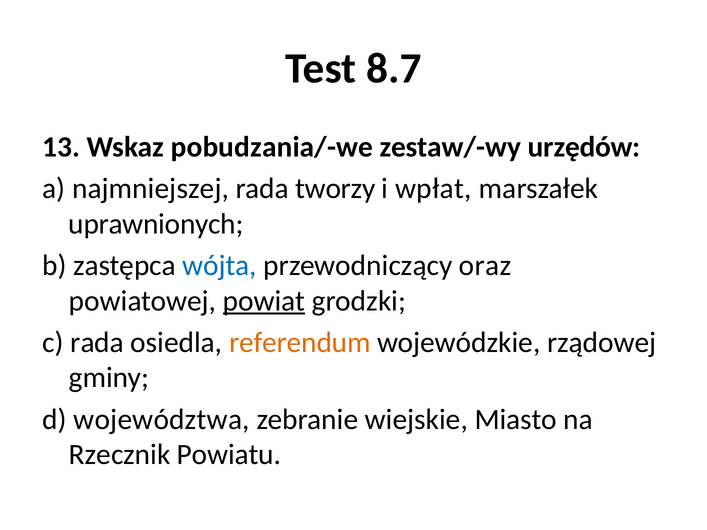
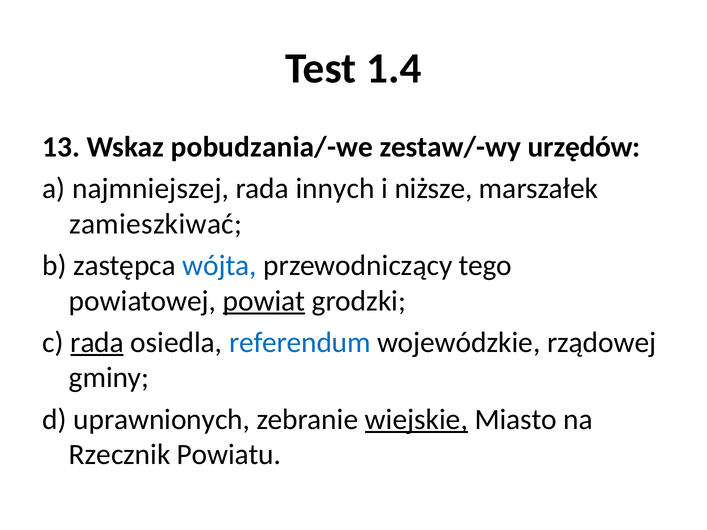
8.7: 8.7 -> 1.4
tworzy: tworzy -> innych
wpłat: wpłat -> niższe
uprawnionych: uprawnionych -> zamieszkiwać
oraz: oraz -> tego
rada at (97, 343) underline: none -> present
referendum colour: orange -> blue
województwa: województwa -> uprawnionych
wiejskie underline: none -> present
